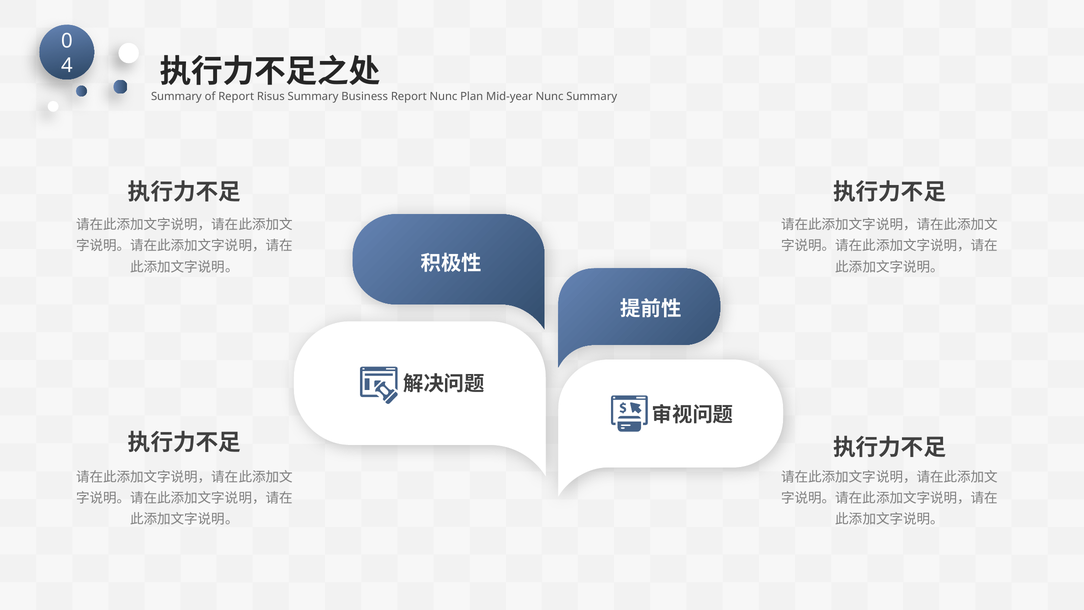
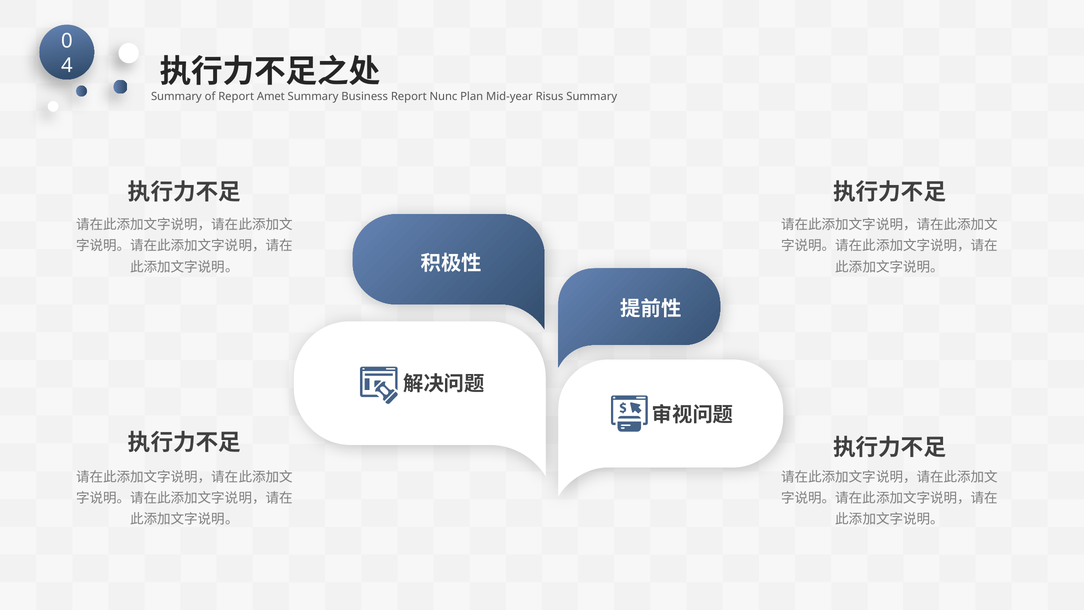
Risus: Risus -> Amet
Mid-year Nunc: Nunc -> Risus
